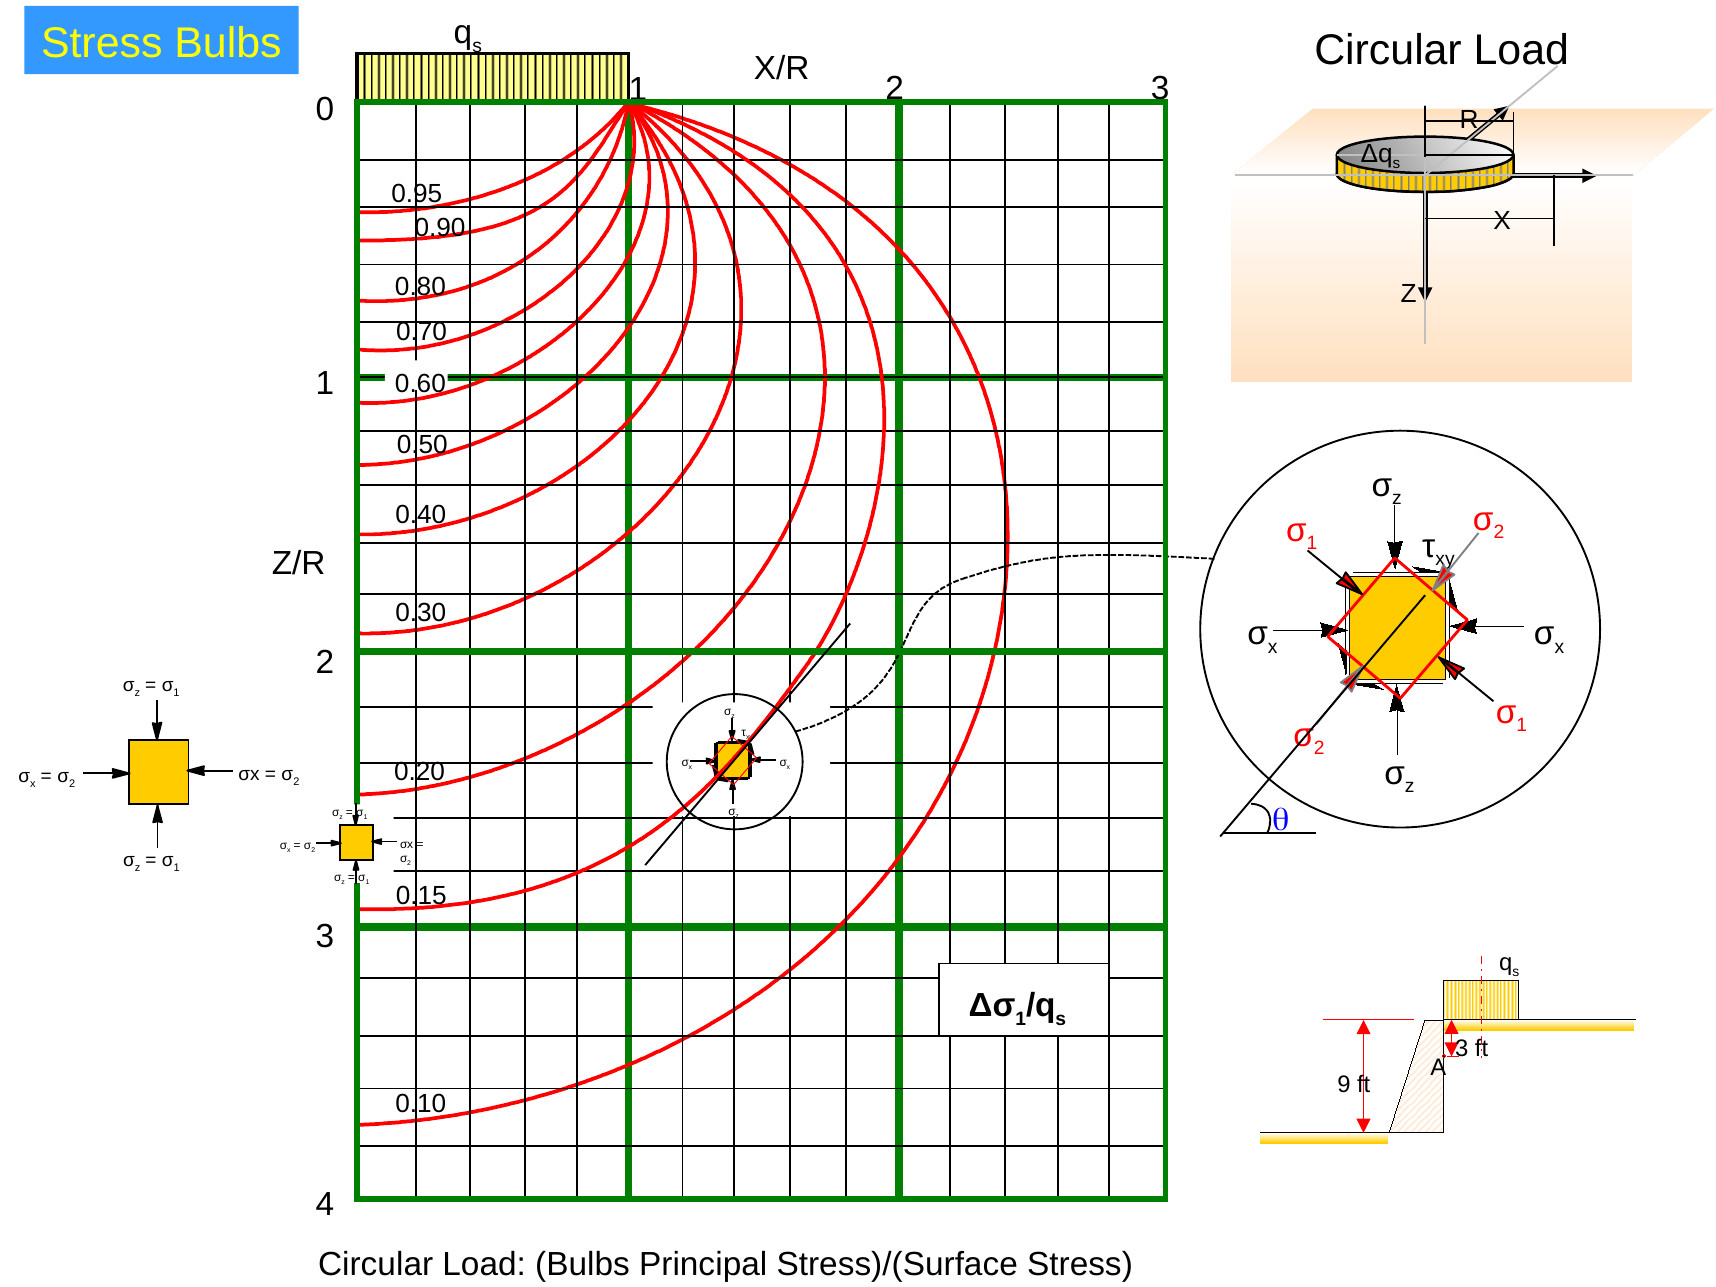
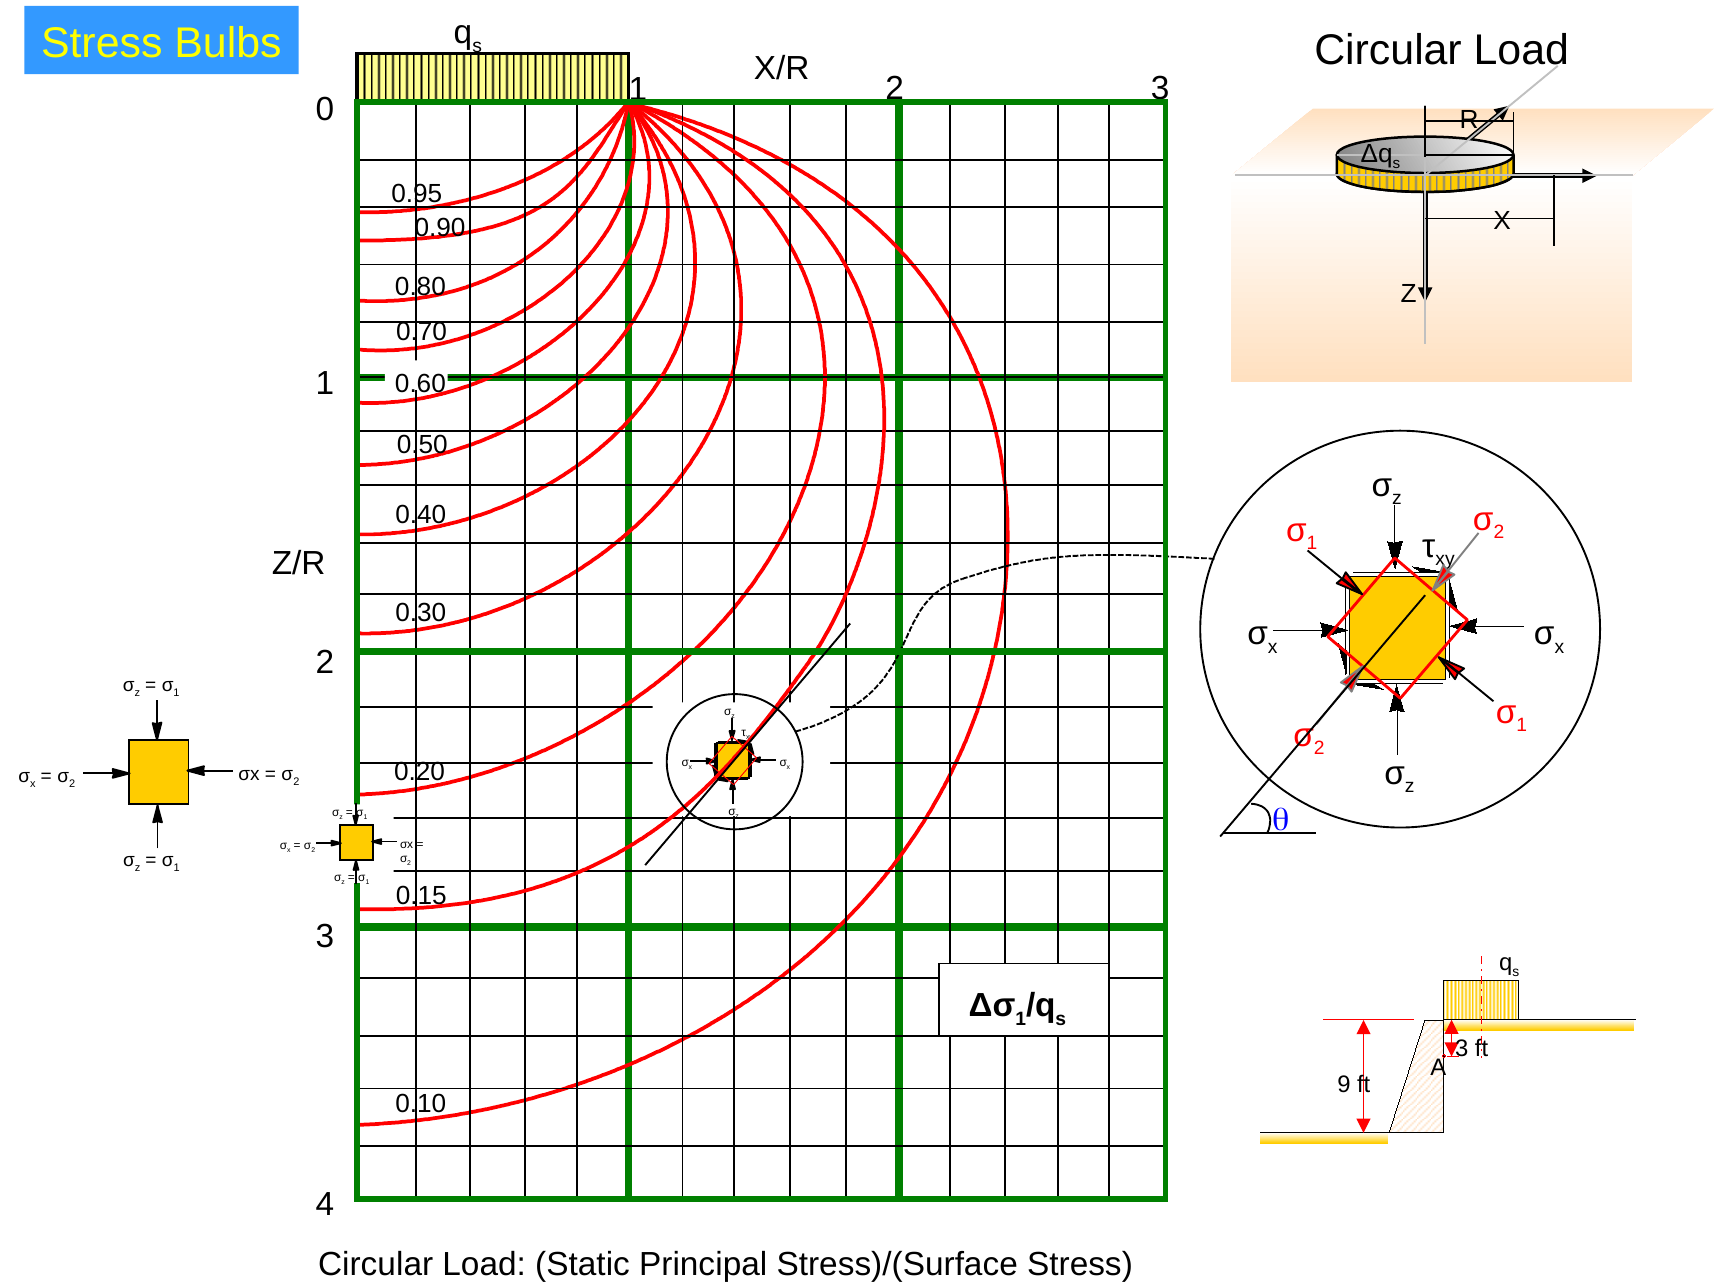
Load Bulbs: Bulbs -> Static
